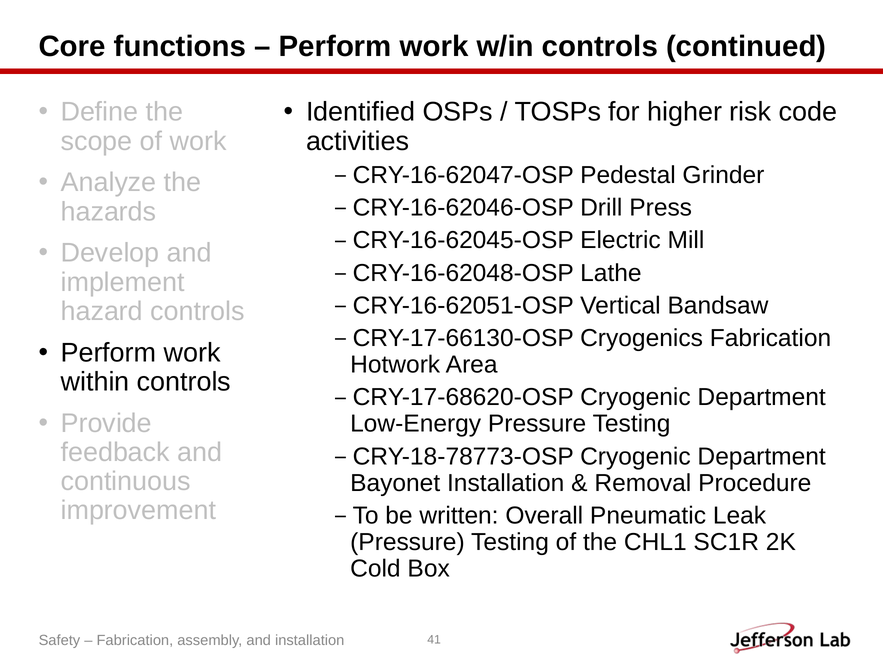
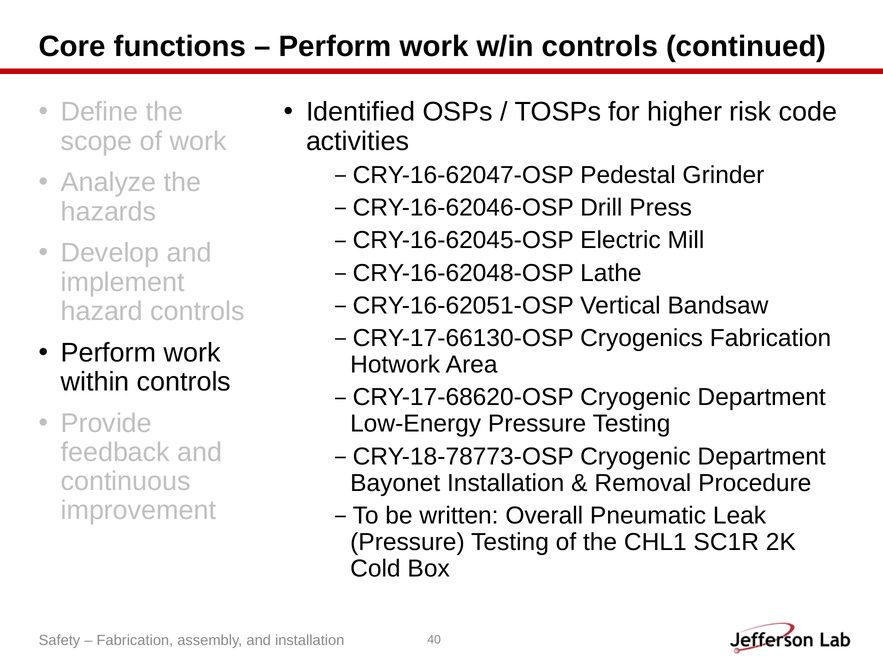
41: 41 -> 40
